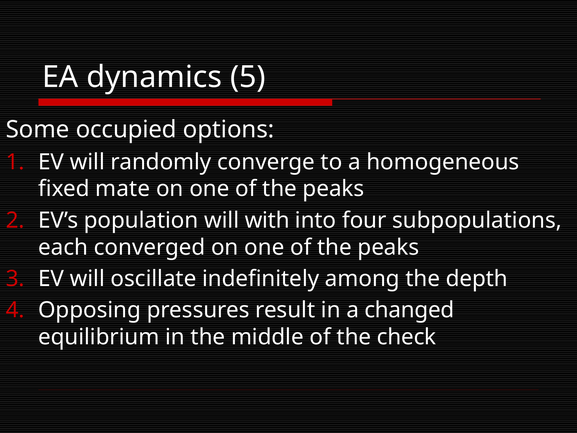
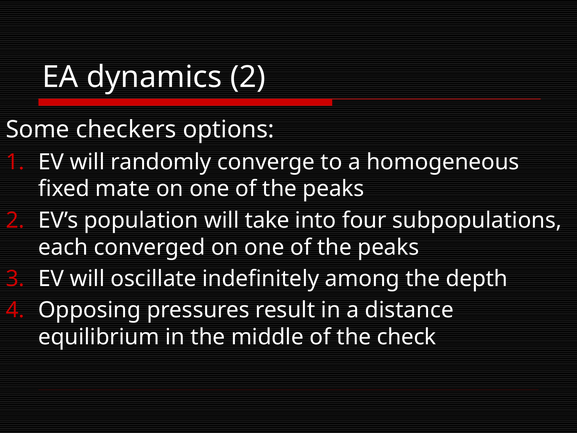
dynamics 5: 5 -> 2
occupied: occupied -> checkers
with: with -> take
changed: changed -> distance
